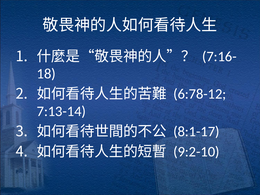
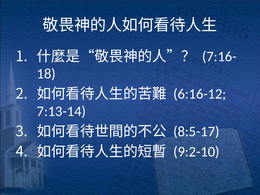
6:78-12: 6:78-12 -> 6:16-12
8:1-17: 8:1-17 -> 8:5-17
